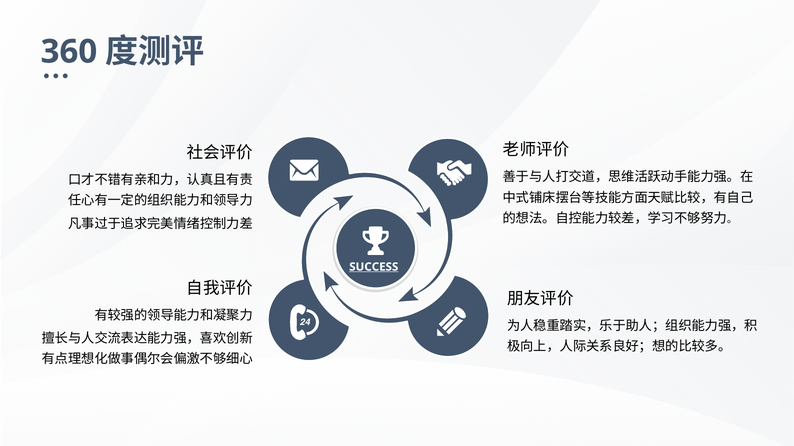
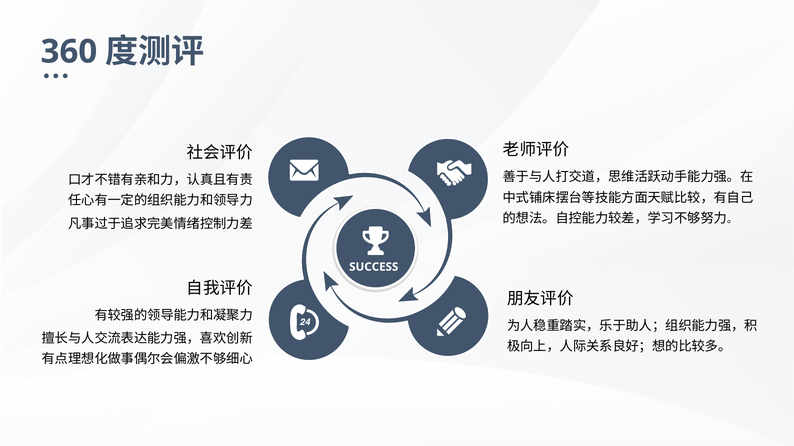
SUCCESS underline: present -> none
